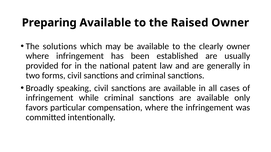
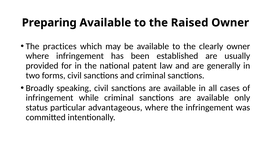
solutions: solutions -> practices
favors: favors -> status
compensation: compensation -> advantageous
